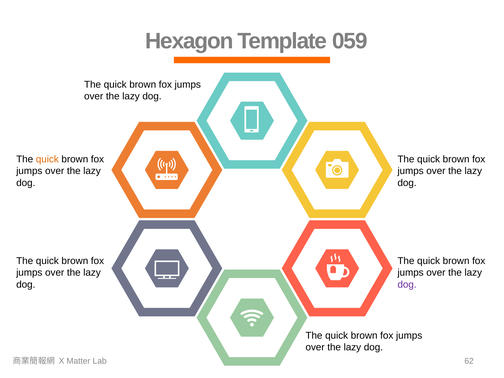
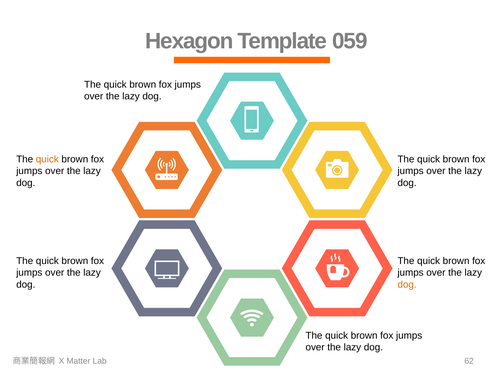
dog at (407, 285) colour: purple -> orange
